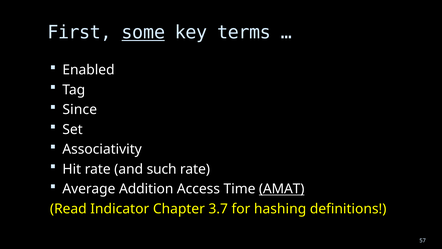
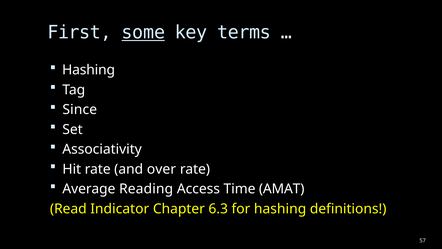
Enabled at (88, 70): Enabled -> Hashing
such: such -> over
Addition: Addition -> Reading
AMAT underline: present -> none
3.7: 3.7 -> 6.3
